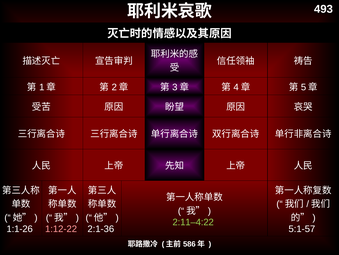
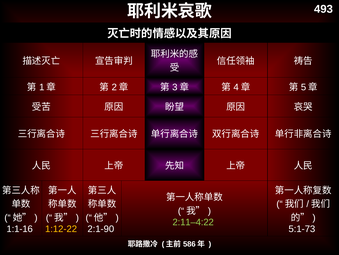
1:1-26: 1:1-26 -> 1:1-16
1:12-22 colour: pink -> yellow
2:1-36: 2:1-36 -> 2:1-90
5:1-57: 5:1-57 -> 5:1-73
